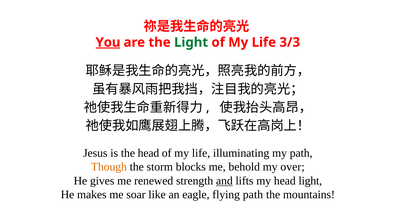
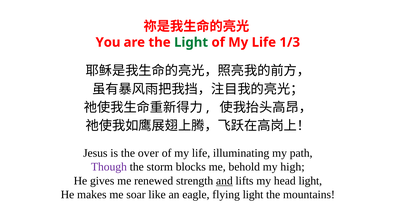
You underline: present -> none
3/3: 3/3 -> 1/3
the head: head -> over
Though colour: orange -> purple
over: over -> high
flying path: path -> light
